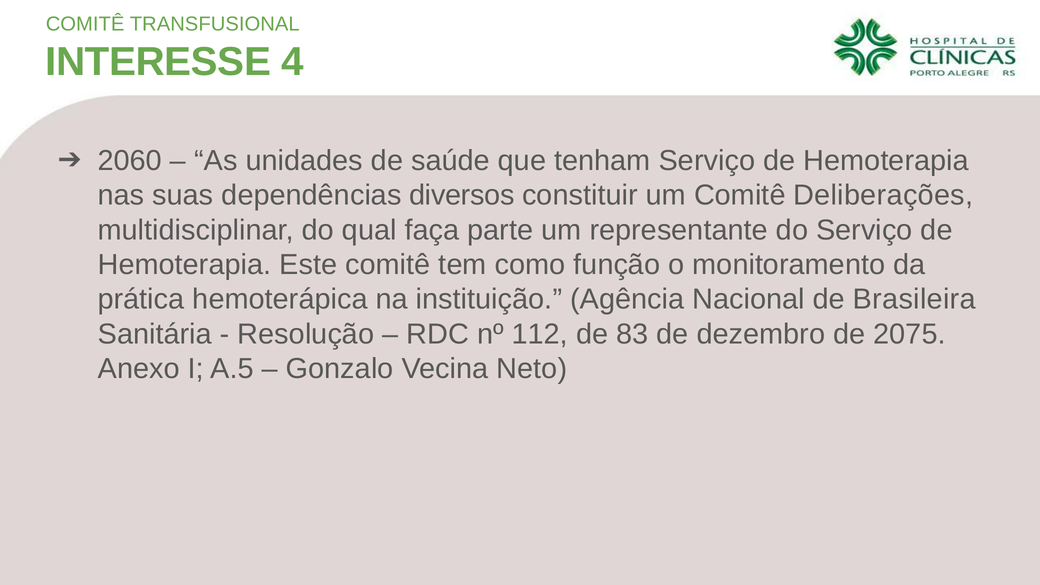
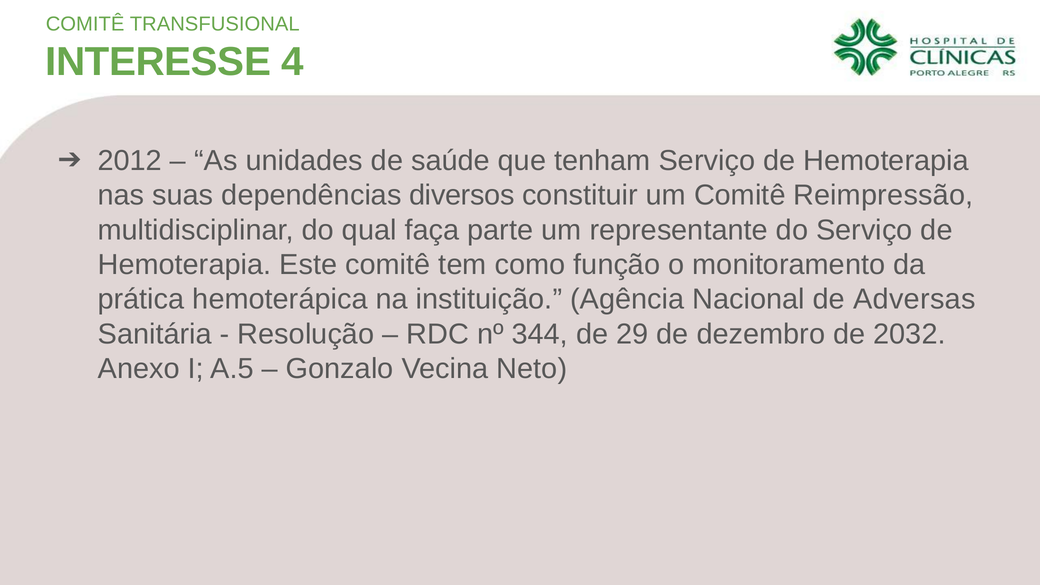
2060: 2060 -> 2012
Deliberações: Deliberações -> Reimpressão
Brasileira: Brasileira -> Adversas
112: 112 -> 344
83: 83 -> 29
2075: 2075 -> 2032
